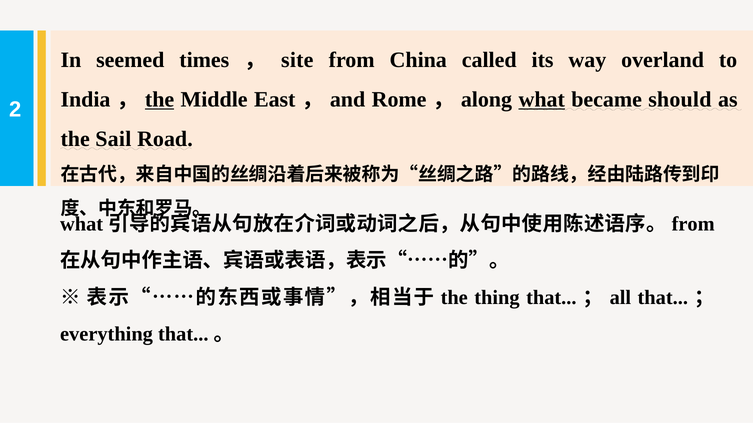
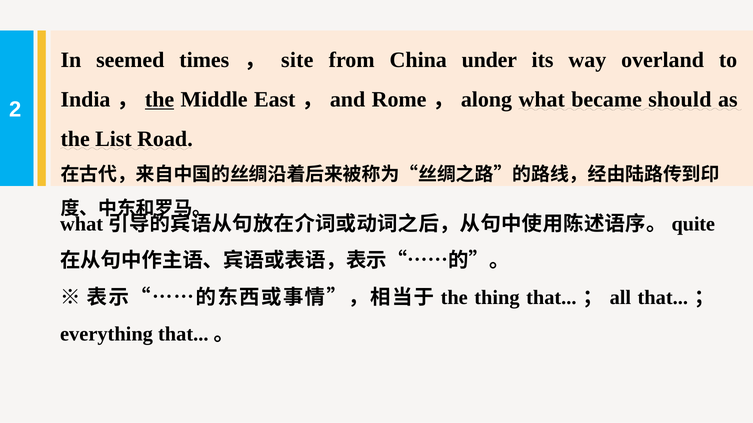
called: called -> under
what at (542, 100) underline: present -> none
Sail: Sail -> List
from at (693, 224): from -> quite
